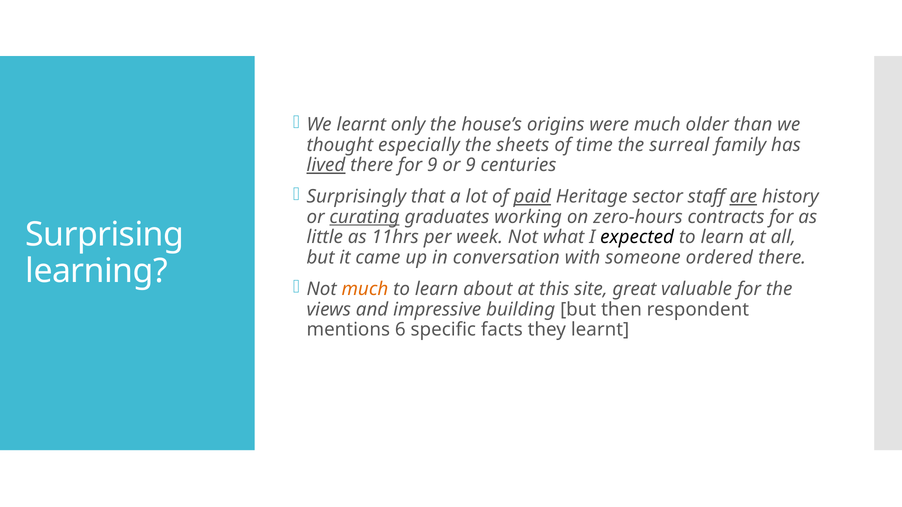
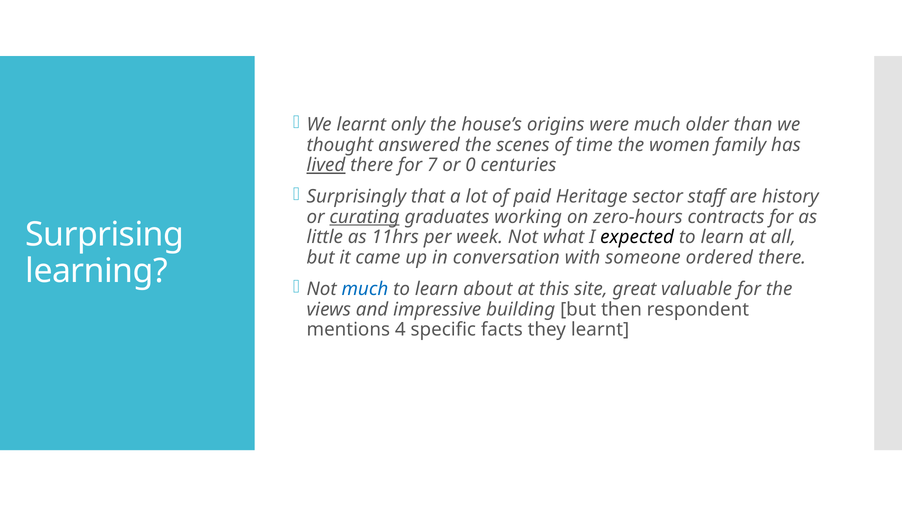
especially: especially -> answered
sheets: sheets -> scenes
surreal: surreal -> women
for 9: 9 -> 7
or 9: 9 -> 0
paid underline: present -> none
are underline: present -> none
much at (365, 289) colour: orange -> blue
6: 6 -> 4
